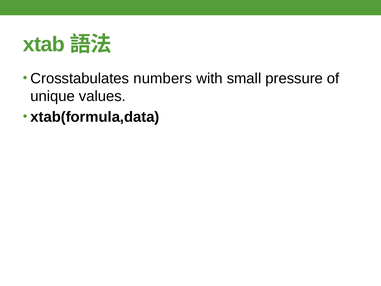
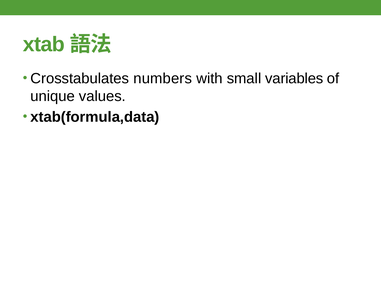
pressure: pressure -> variables
